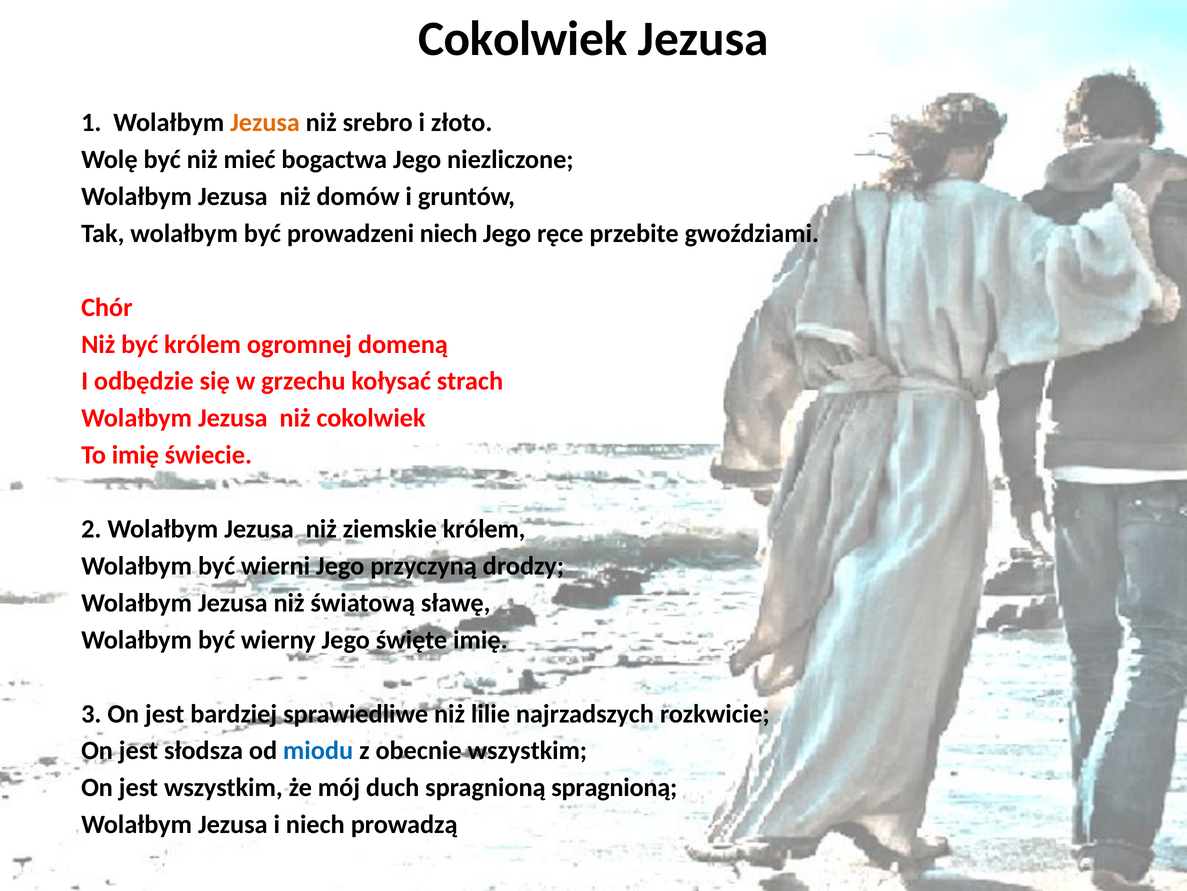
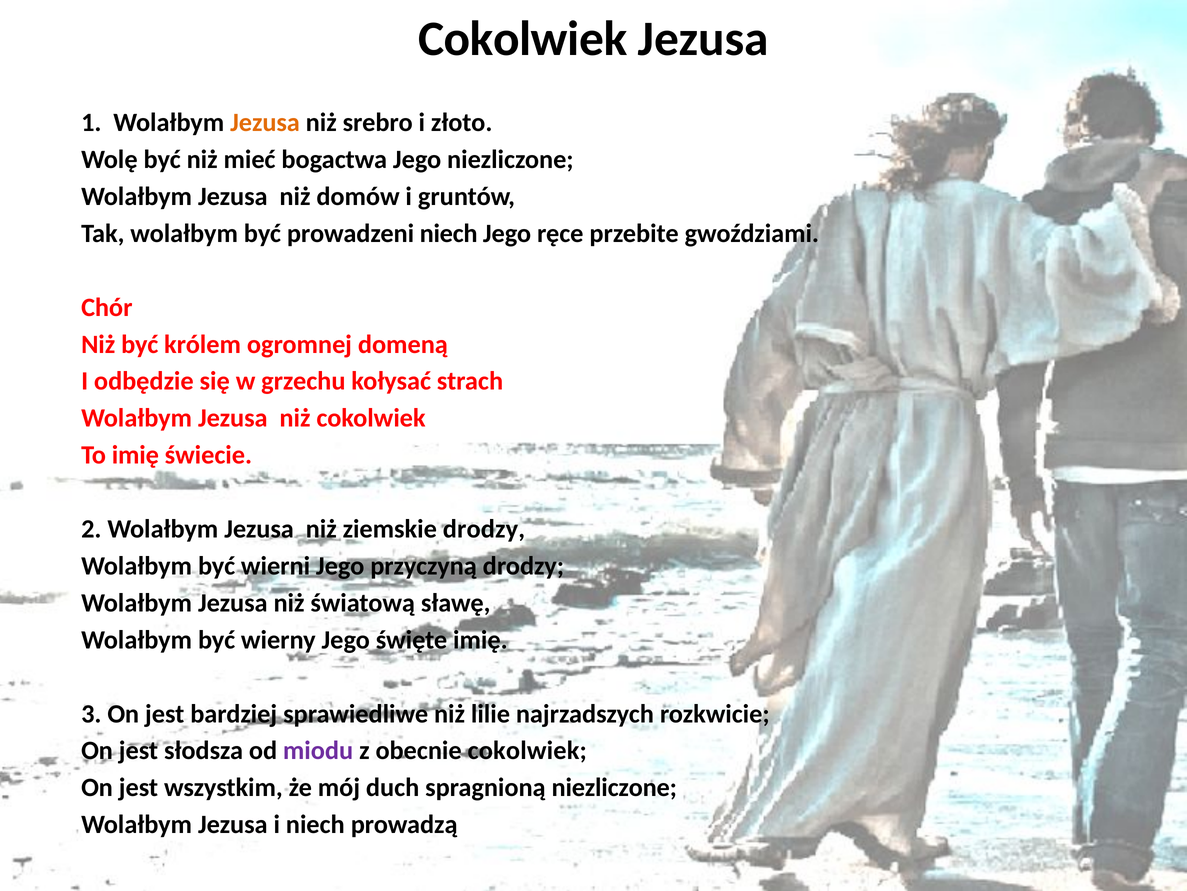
ziemskie królem: królem -> drodzy
miodu colour: blue -> purple
obecnie wszystkim: wszystkim -> cokolwiek
spragnioną spragnioną: spragnioną -> niezliczone
